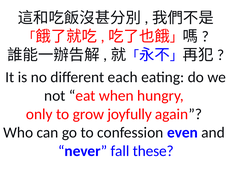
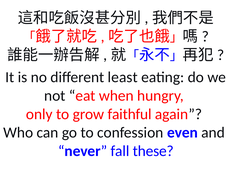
each: each -> least
joyfully: joyfully -> faithful
